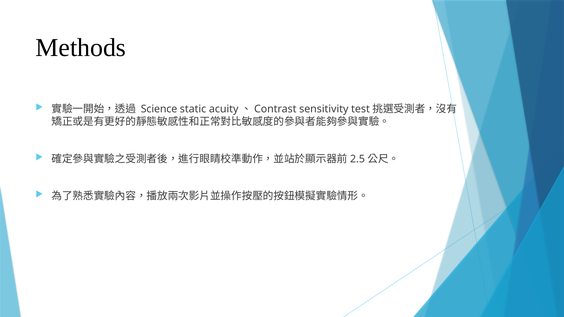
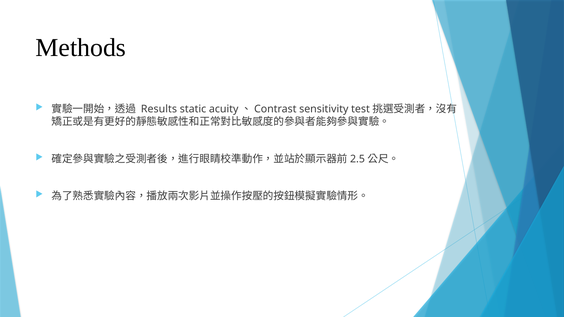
Science: Science -> Results
